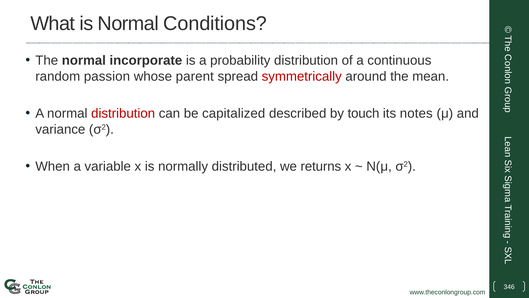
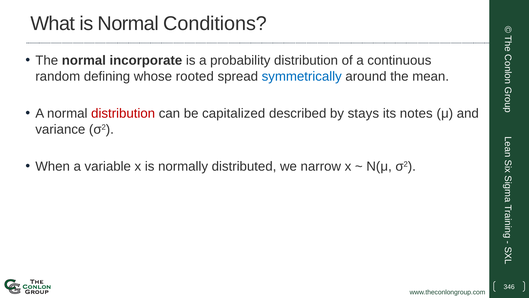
passion: passion -> defining
parent: parent -> rooted
symmetrically colour: red -> blue
touch: touch -> stays
returns: returns -> narrow
